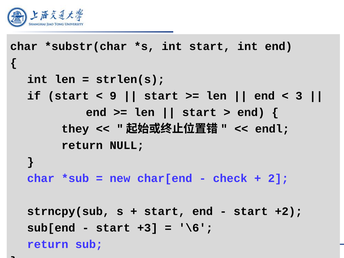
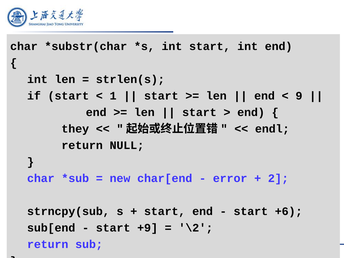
9: 9 -> 1
3: 3 -> 9
check: check -> error
+2: +2 -> +6
+3: +3 -> +9
\6: \6 -> \2
